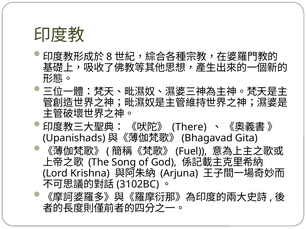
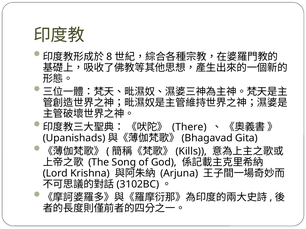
Fuel: Fuel -> Kills
